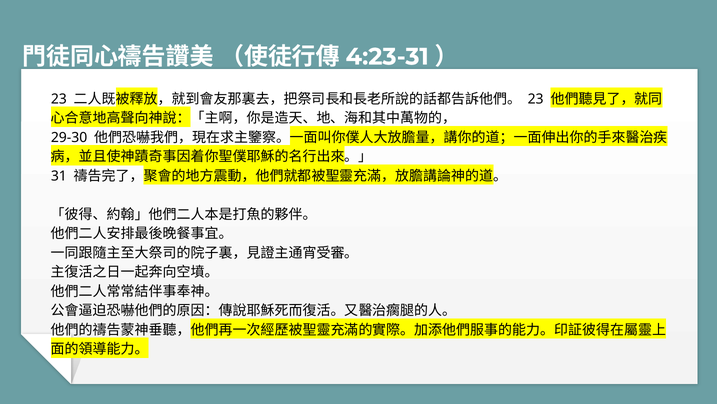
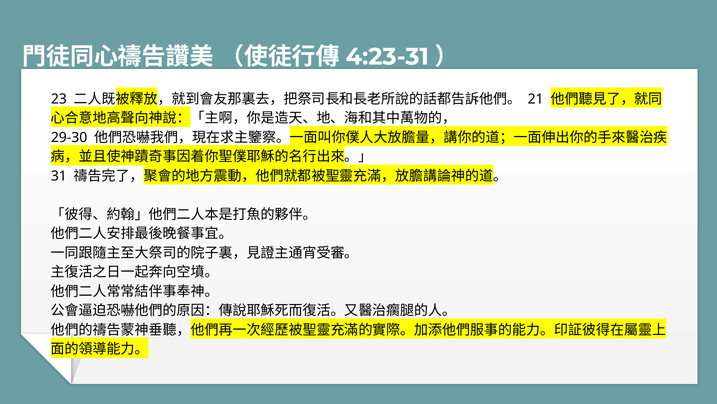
23 at (536, 99): 23 -> 21
